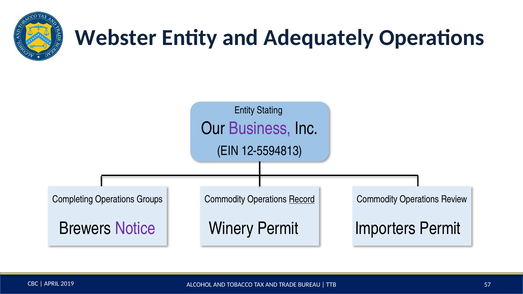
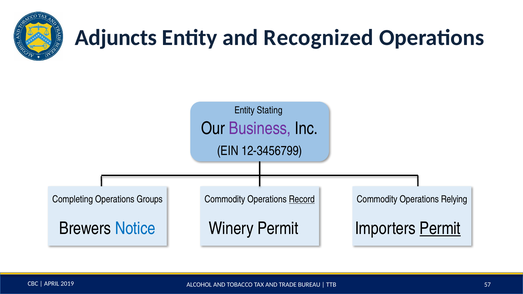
Webster: Webster -> Adjuncts
Adequately: Adequately -> Recognized
12-5594813: 12-5594813 -> 12-3456799
Review: Review -> Relying
Notice colour: purple -> blue
Permit at (440, 228) underline: none -> present
